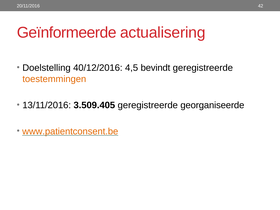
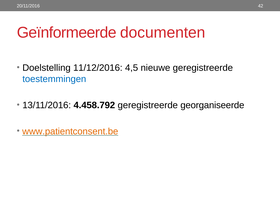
actualisering: actualisering -> documenten
40/12/2016: 40/12/2016 -> 11/12/2016
bevindt: bevindt -> nieuwe
toestemmingen colour: orange -> blue
3.509.405: 3.509.405 -> 4.458.792
